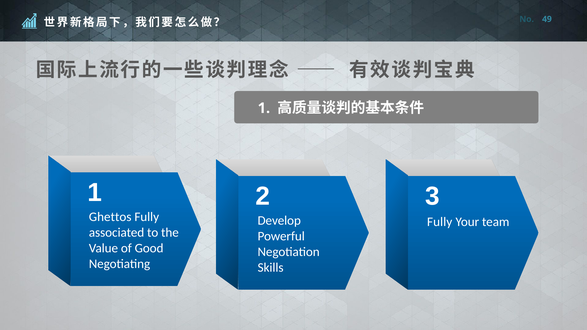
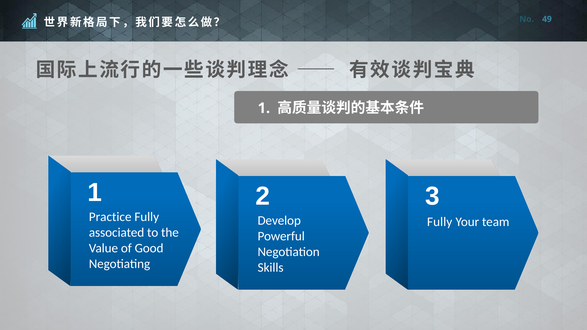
Ghettos: Ghettos -> Practice
